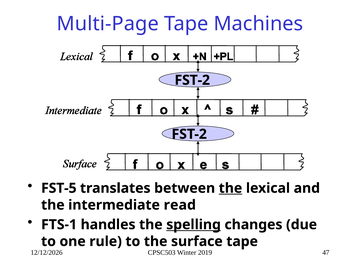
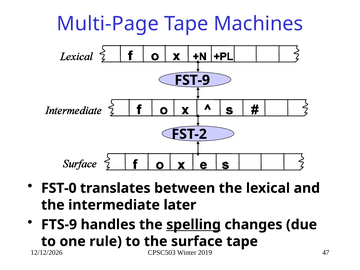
FST-2 at (192, 80): FST-2 -> FST-9
FST-5: FST-5 -> FST-0
the at (230, 188) underline: present -> none
read: read -> later
FTS-1: FTS-1 -> FTS-9
